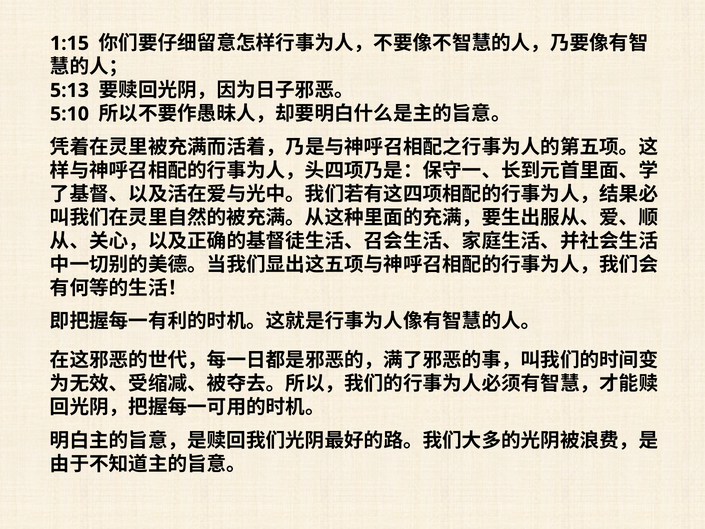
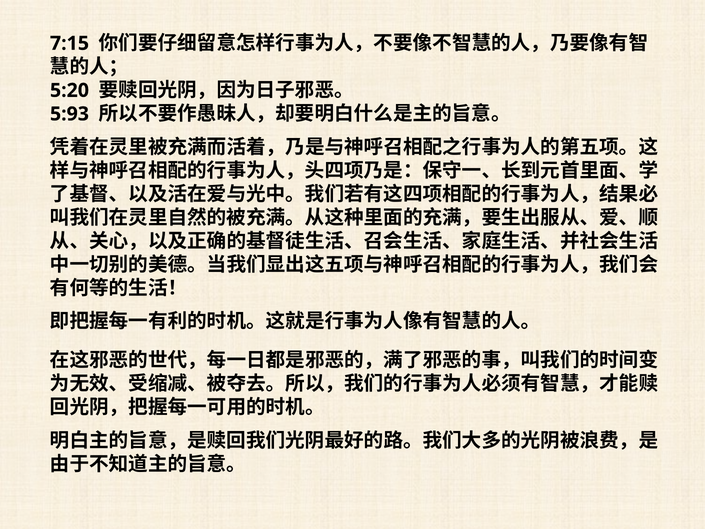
1:15: 1:15 -> 7:15
5:13: 5:13 -> 5:20
5:10: 5:10 -> 5:93
